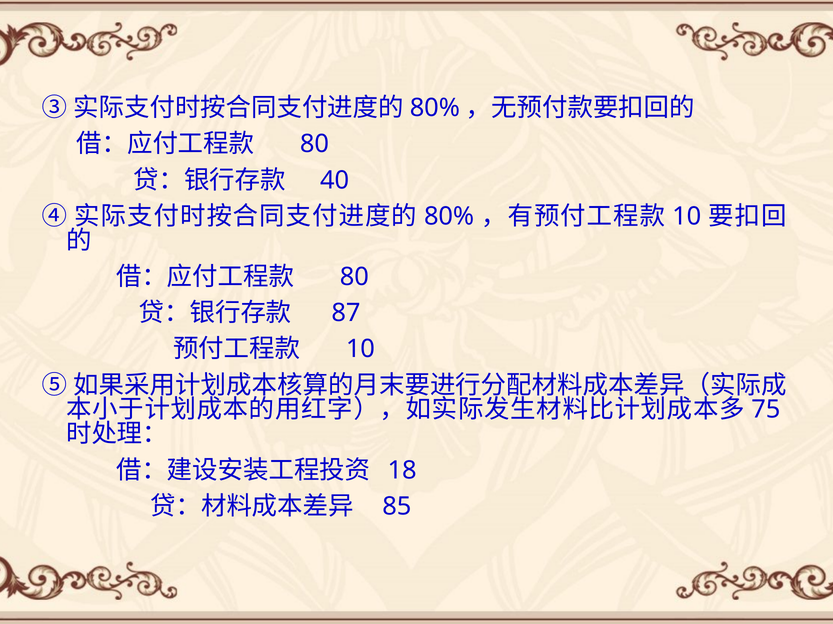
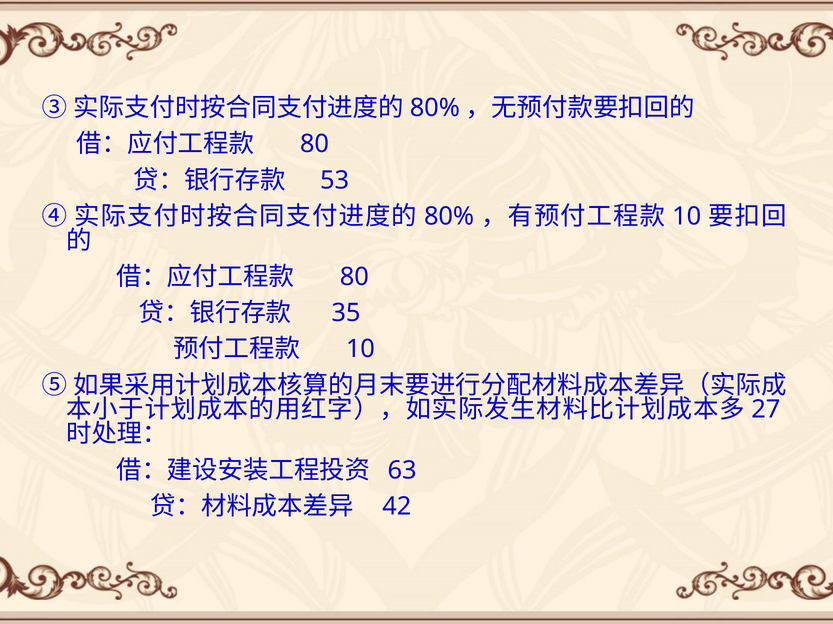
40: 40 -> 53
87: 87 -> 35
75: 75 -> 27
18: 18 -> 63
85: 85 -> 42
